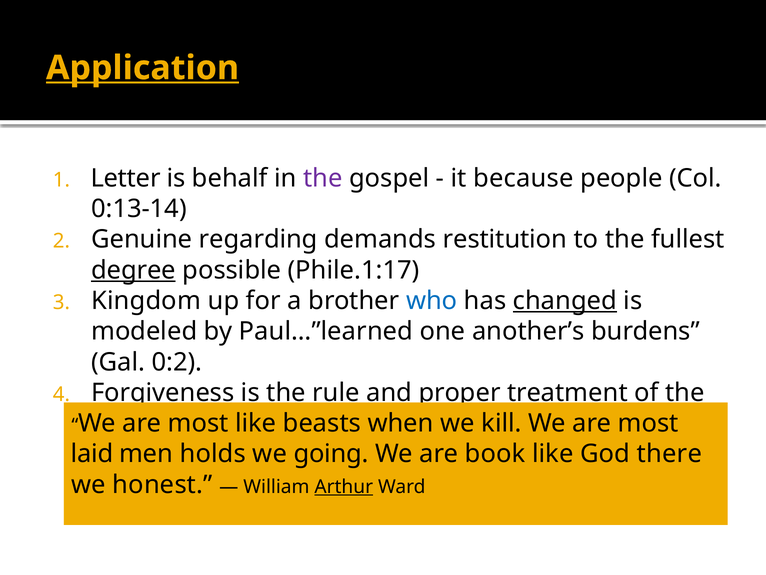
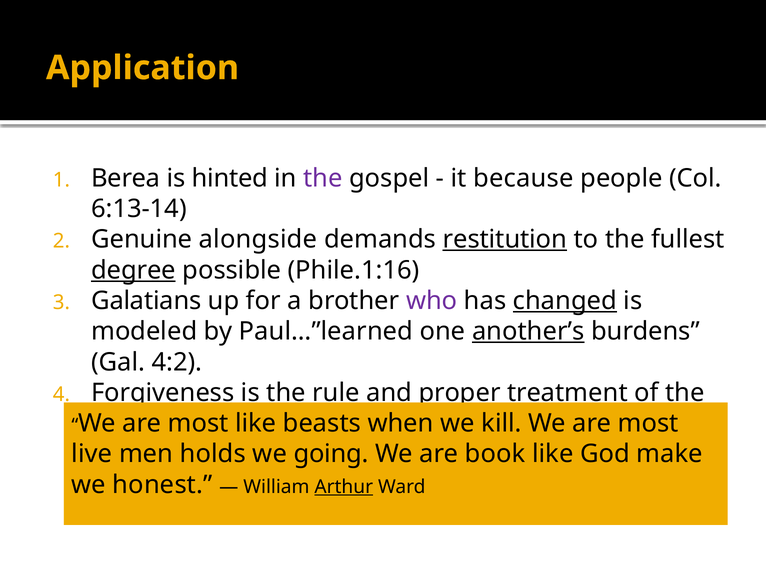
Application underline: present -> none
Letter: Letter -> Berea
behalf: behalf -> hinted
0:13-14: 0:13-14 -> 6:13-14
regarding: regarding -> alongside
restitution underline: none -> present
Phile.1:17: Phile.1:17 -> Phile.1:16
Kingdom: Kingdom -> Galatians
who colour: blue -> purple
another’s underline: none -> present
0:2: 0:2 -> 4:2
laid: laid -> live
there: there -> make
